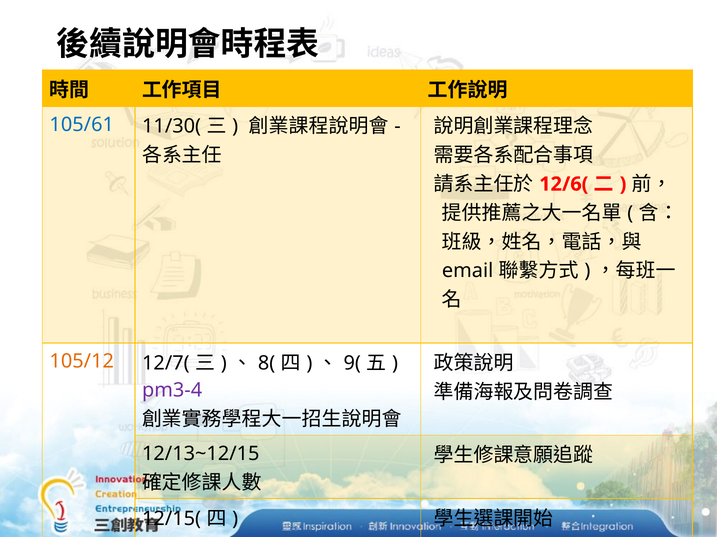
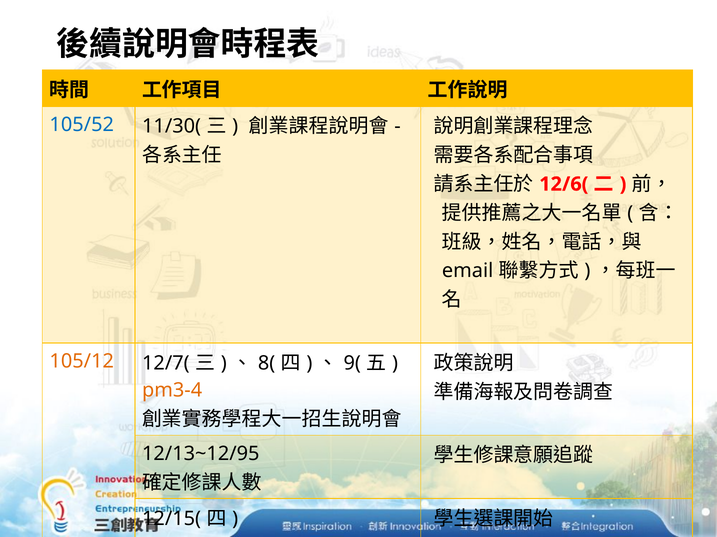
105/61: 105/61 -> 105/52
pm3-4 colour: purple -> orange
12/13~12/15: 12/13~12/15 -> 12/13~12/95
